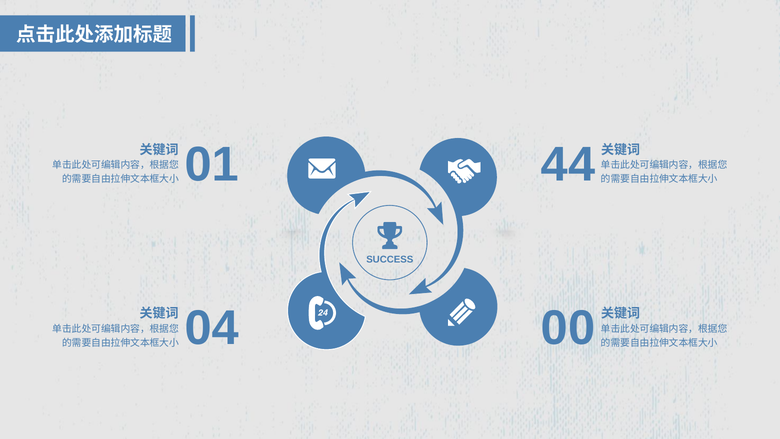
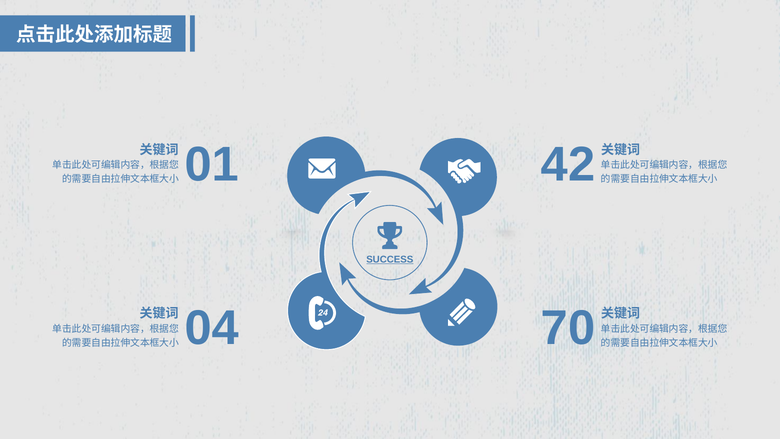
44: 44 -> 42
SUCCESS underline: none -> present
00: 00 -> 70
